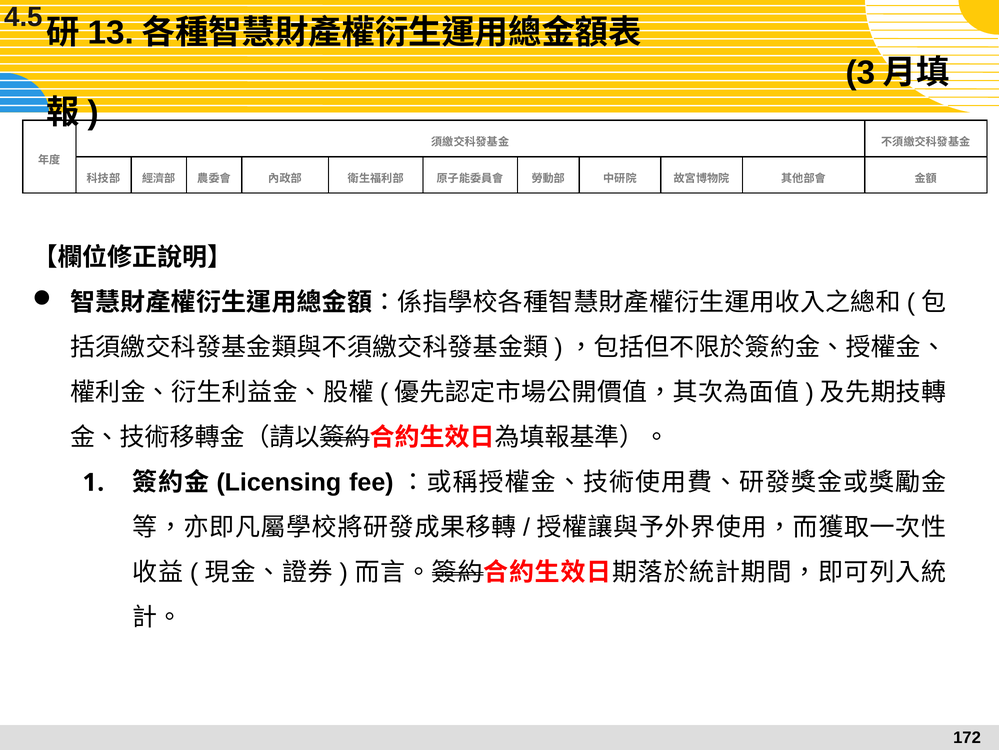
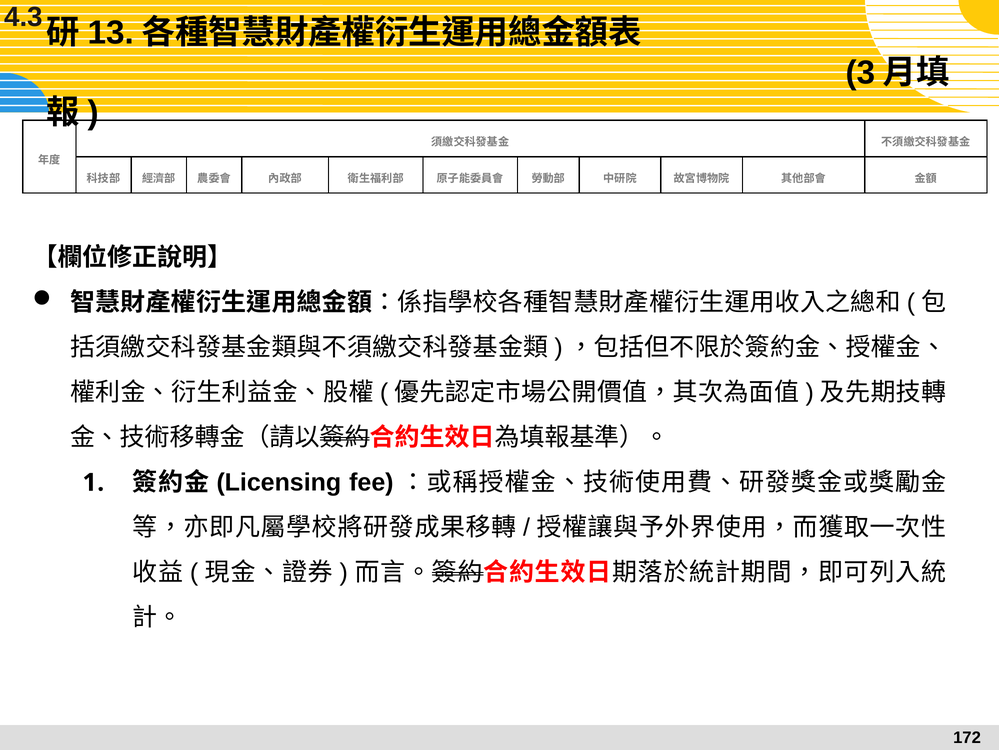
4.5: 4.5 -> 4.3
